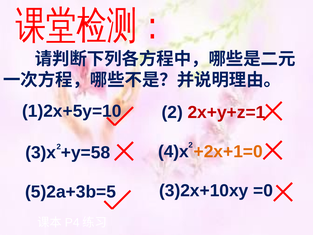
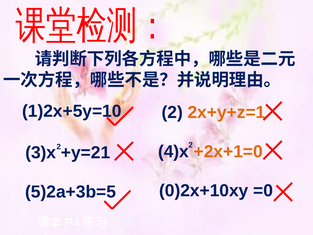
2x+y+z=1 colour: red -> orange
+y=58: +y=58 -> +y=21
3)2x+10xy: 3)2x+10xy -> 0)2x+10xy
